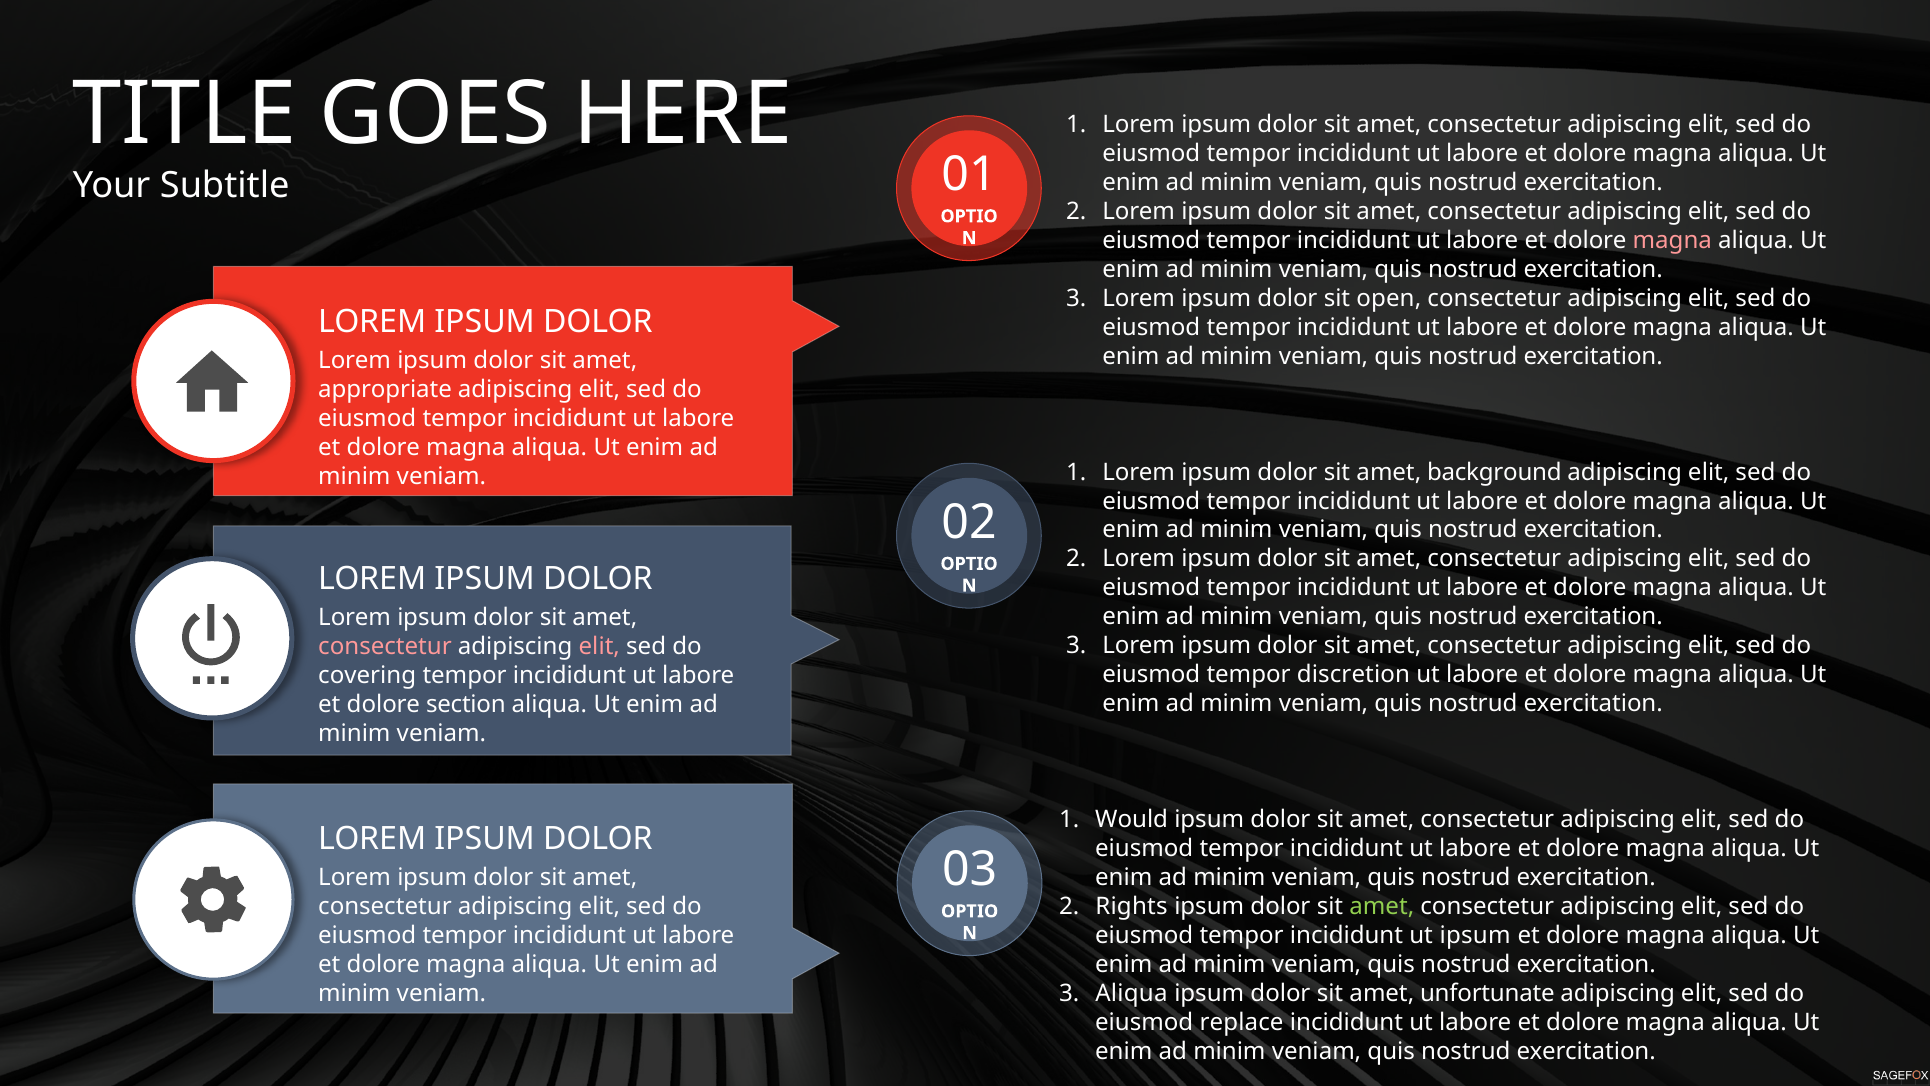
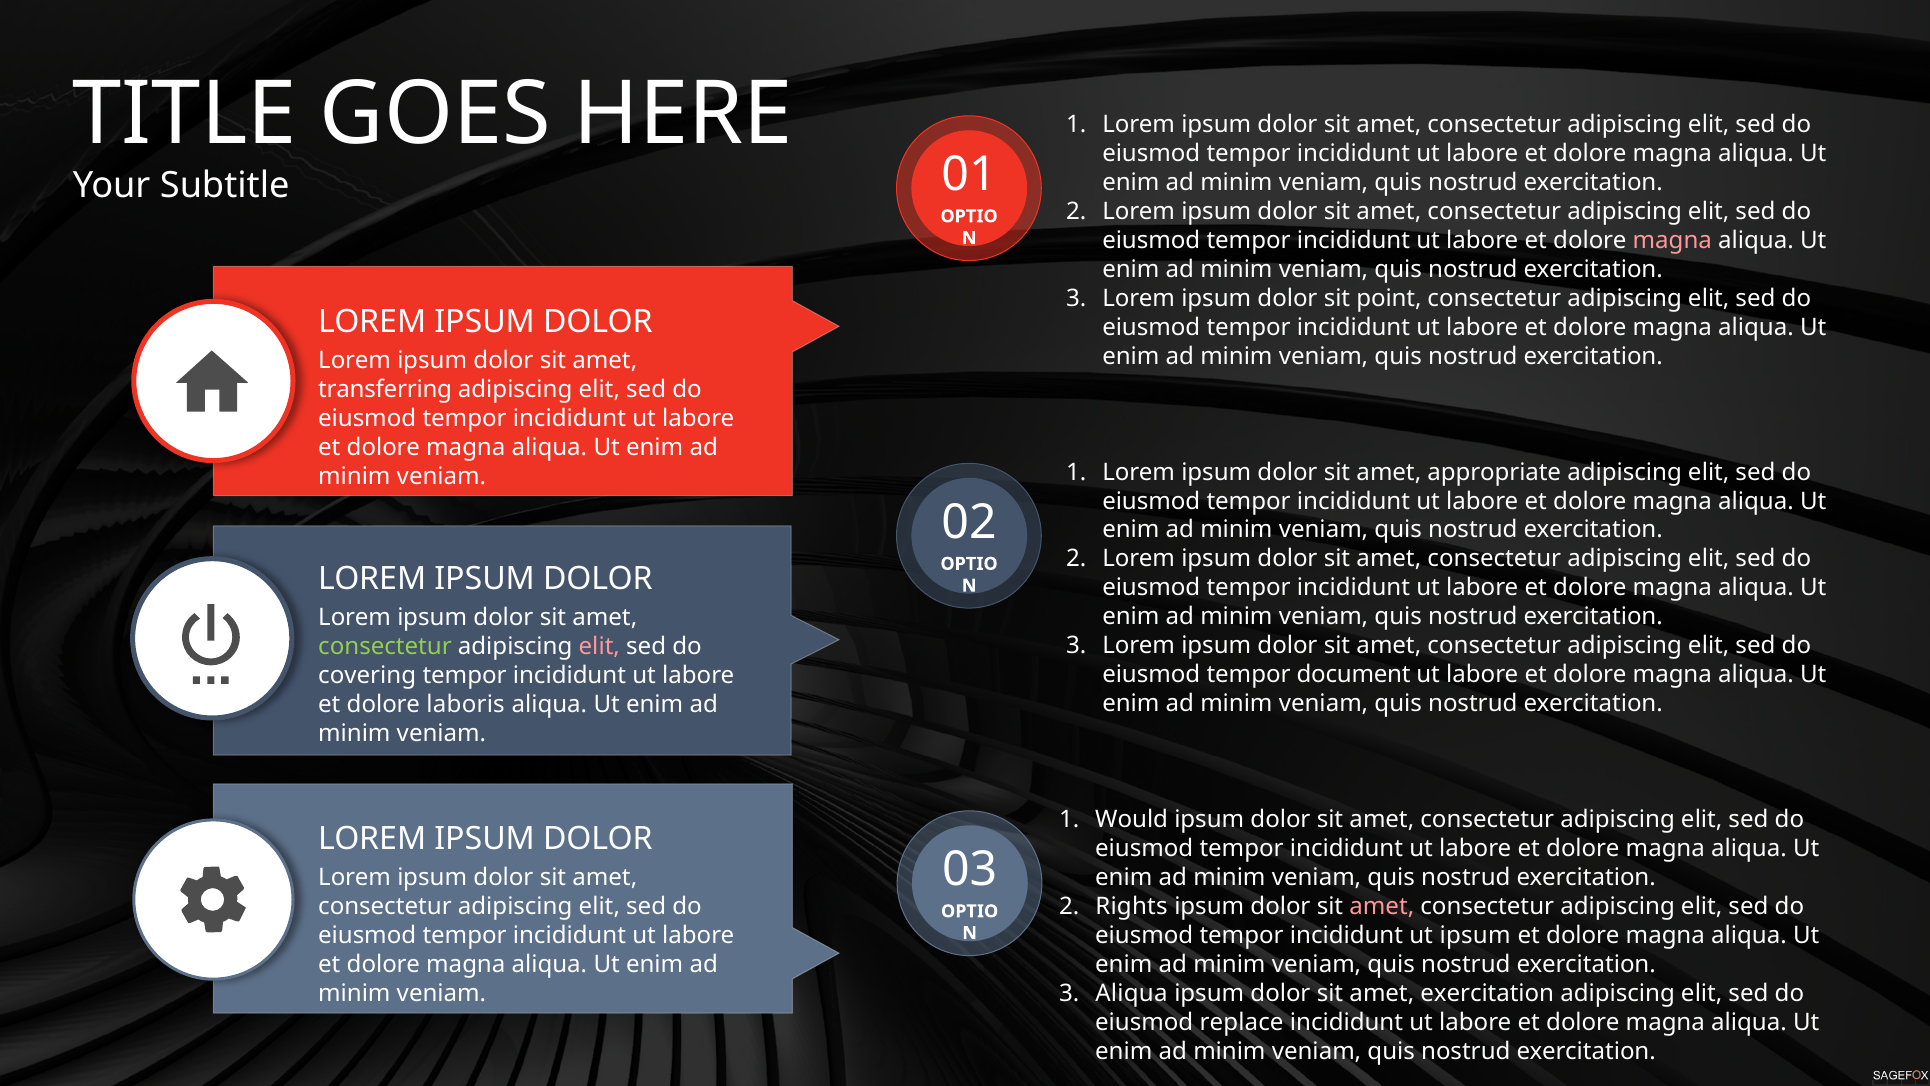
open: open -> point
appropriate: appropriate -> transferring
background: background -> appropriate
consectetur at (385, 646) colour: pink -> light green
discretion: discretion -> document
section: section -> laboris
amet at (1382, 906) colour: light green -> pink
amet unfortunate: unfortunate -> exercitation
